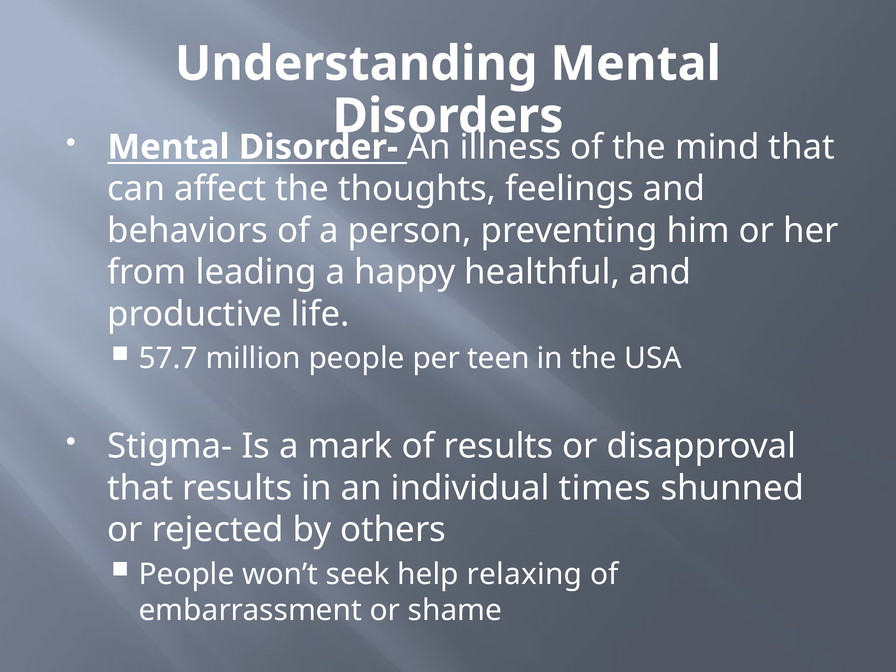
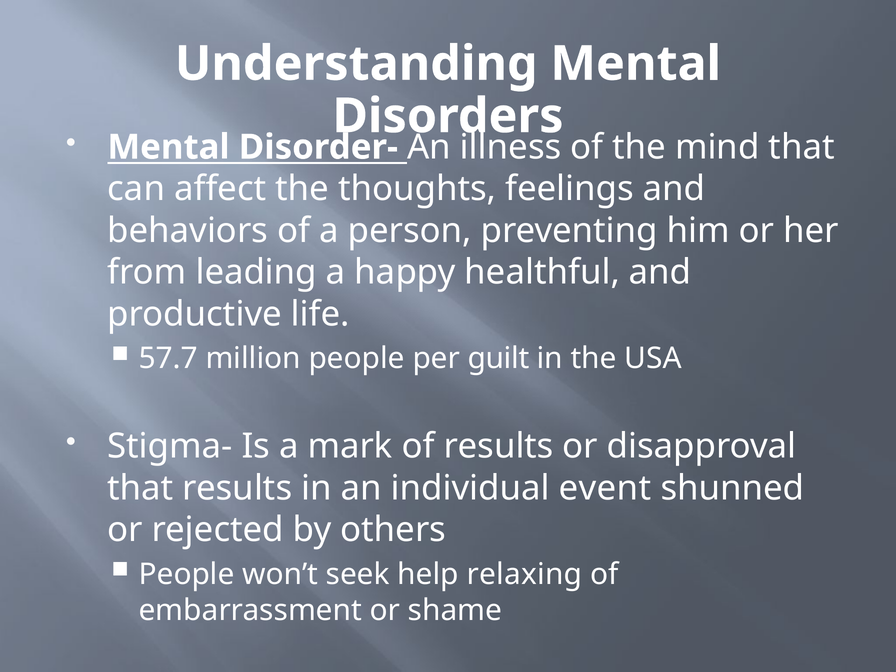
teen: teen -> guilt
times: times -> event
